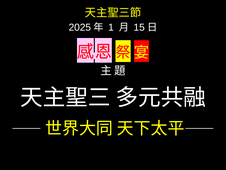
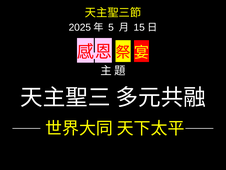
1: 1 -> 5
